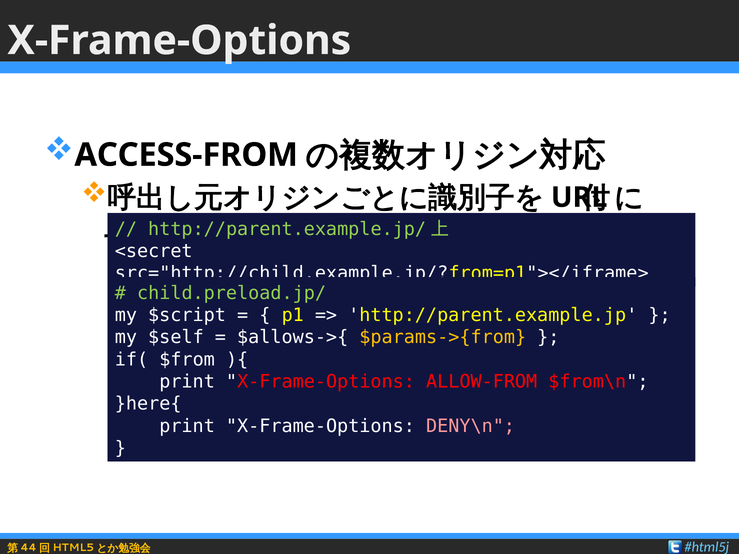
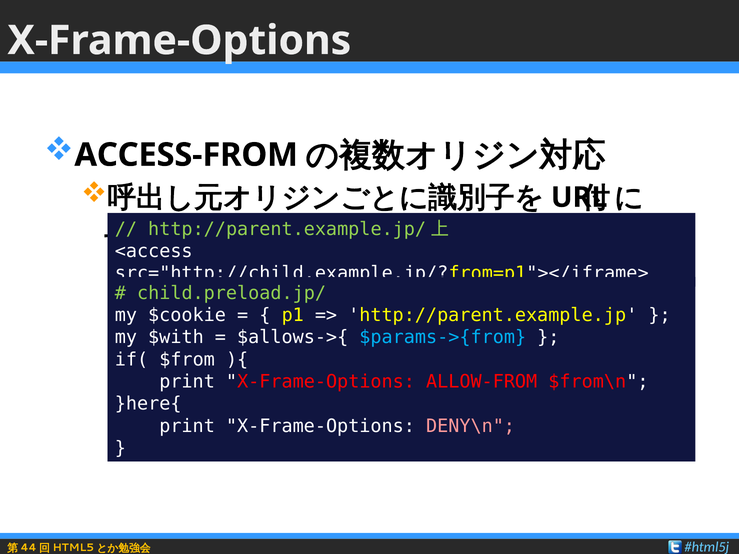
<secret: <secret -> <access
$script: $script -> $cookie
$self: $self -> $with
$params->{from colour: yellow -> light blue
